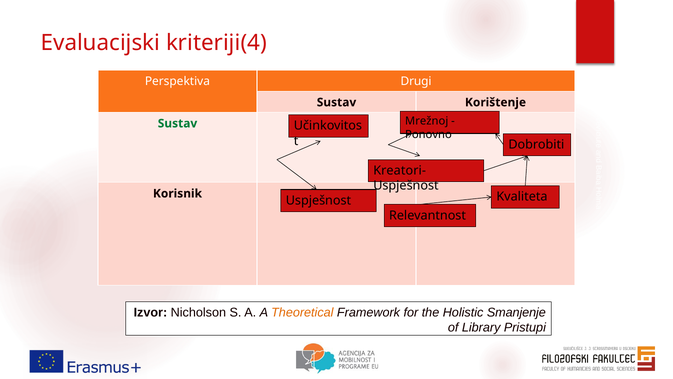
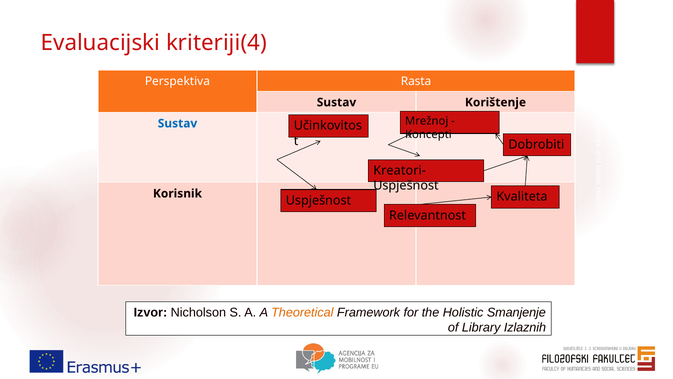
Drugi: Drugi -> Rasta
Sustav at (177, 123) colour: green -> blue
Ponovno: Ponovno -> Koncepti
Pristupi: Pristupi -> Izlaznih
